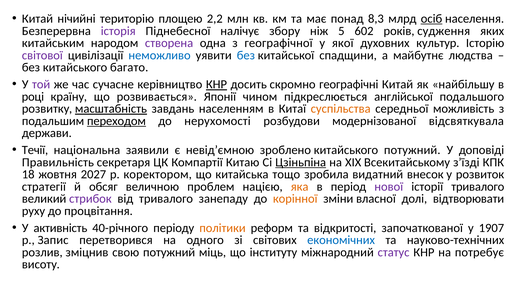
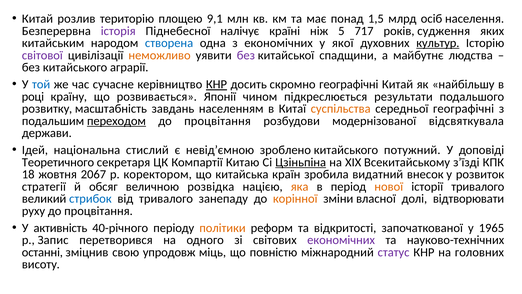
нічийні: нічийні -> розлив
2,2: 2,2 -> 9,1
8,3: 8,3 -> 1,5
осіб underline: present -> none
збору: збору -> країні
602: 602 -> 717
створена colour: purple -> blue
з географічної: географічної -> економічних
культур underline: none -> present
неможливо colour: blue -> orange
без at (246, 55) colour: blue -> purple
багато: багато -> аграрії
той colour: purple -> blue
англійської: англійської -> результати
масштабність underline: present -> none
середньої можливість: можливість -> географічні
нерухомості at (218, 121): нерухомості -> процвітання
Течії: Течії -> Ідей
заявили: заявили -> стислий
Правильність: Правильність -> Теоретичного
2027: 2027 -> 2067
тощо: тощо -> країн
проблем: проблем -> розвідка
нової colour: purple -> orange
стрибок colour: purple -> blue
1907: 1907 -> 1965
економічних at (341, 240) colour: blue -> purple
розлив: розлив -> останні
свою потужний: потужний -> упродовж
інституту: інституту -> повністю
потребує: потребує -> головних
